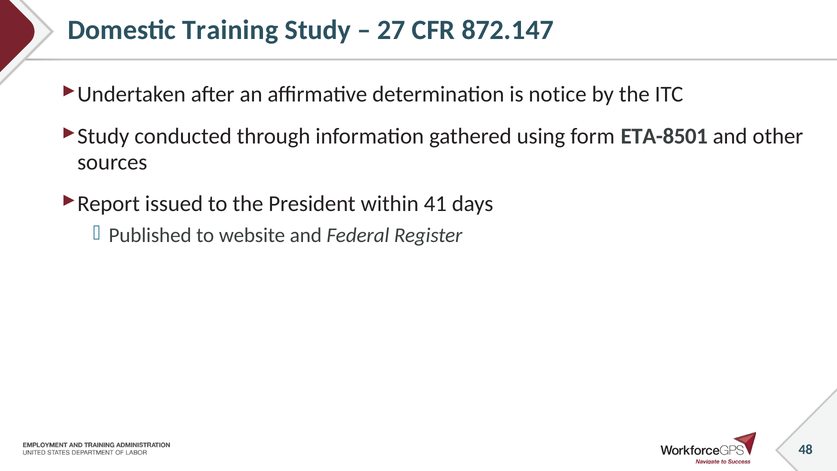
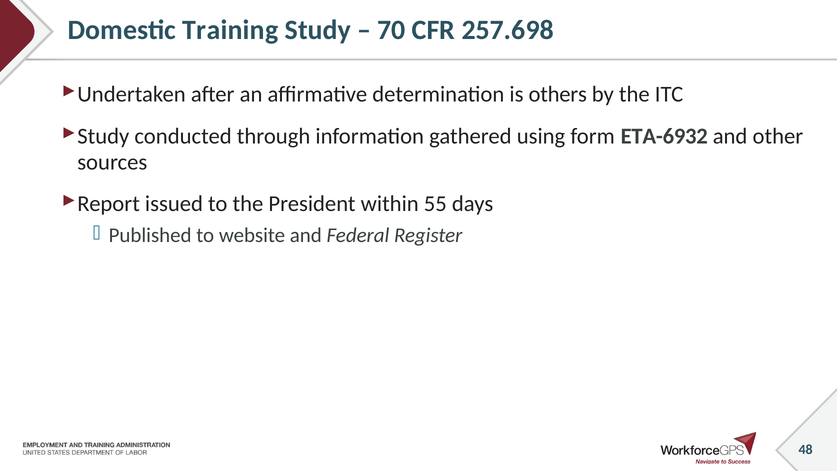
27: 27 -> 70
872.147: 872.147 -> 257.698
notice: notice -> others
ETA-8501: ETA-8501 -> ETA-6932
41: 41 -> 55
